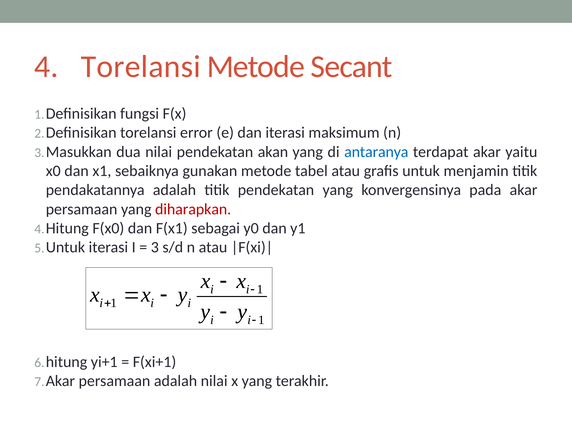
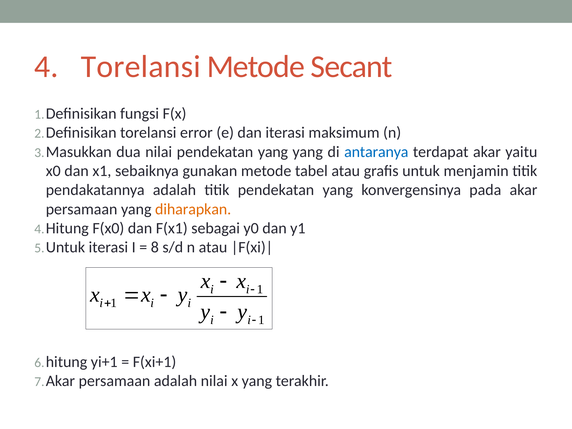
nilai pendekatan akan: akan -> yang
diharapkan colour: red -> orange
3 at (155, 247): 3 -> 8
